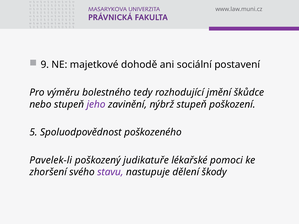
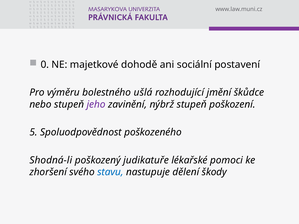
9: 9 -> 0
tedy: tedy -> ušlá
Pavelek-li: Pavelek-li -> Shodná-li
stavu colour: purple -> blue
